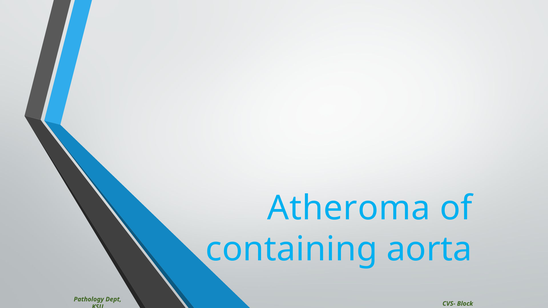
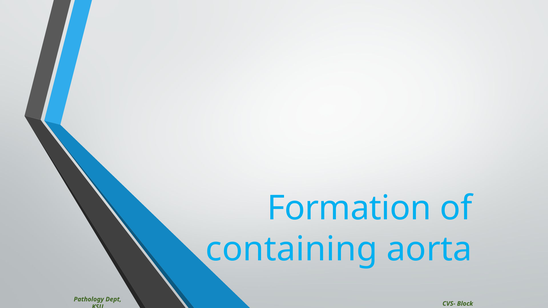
Atheroma: Atheroma -> Formation
